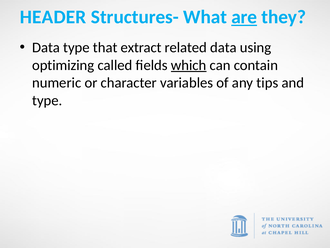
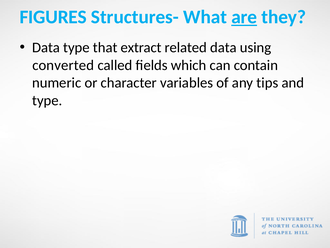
HEADER: HEADER -> FIGURES
optimizing: optimizing -> converted
which underline: present -> none
